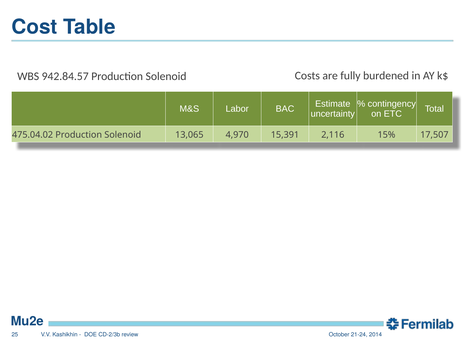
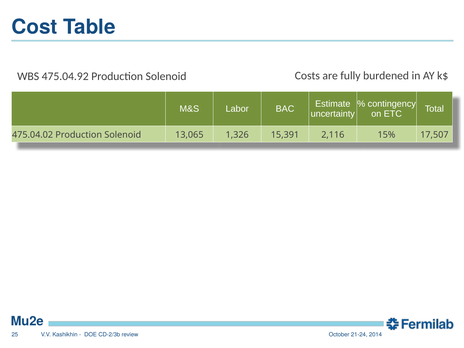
942.84.57: 942.84.57 -> 475.04.92
4,970: 4,970 -> 1,326
